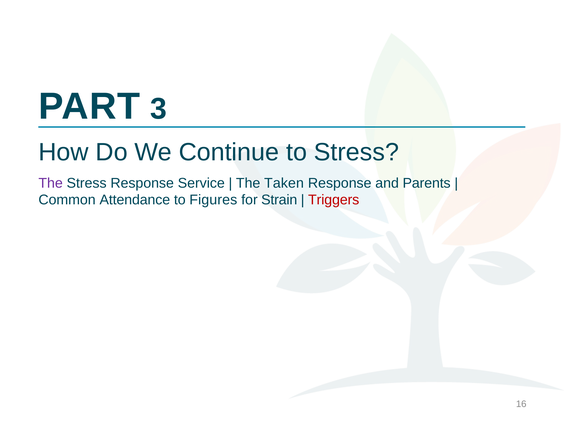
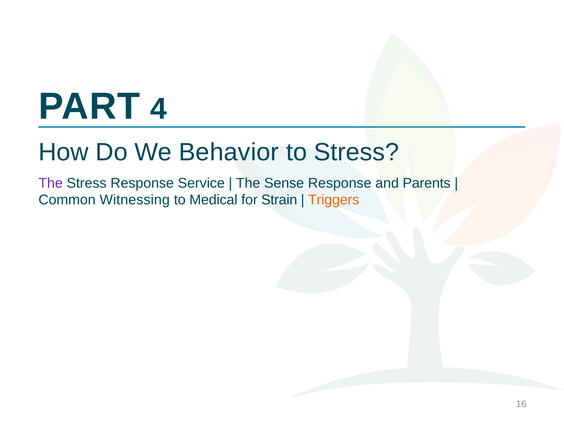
3: 3 -> 4
Continue: Continue -> Behavior
Taken: Taken -> Sense
Attendance: Attendance -> Witnessing
Figures: Figures -> Medical
Triggers colour: red -> orange
